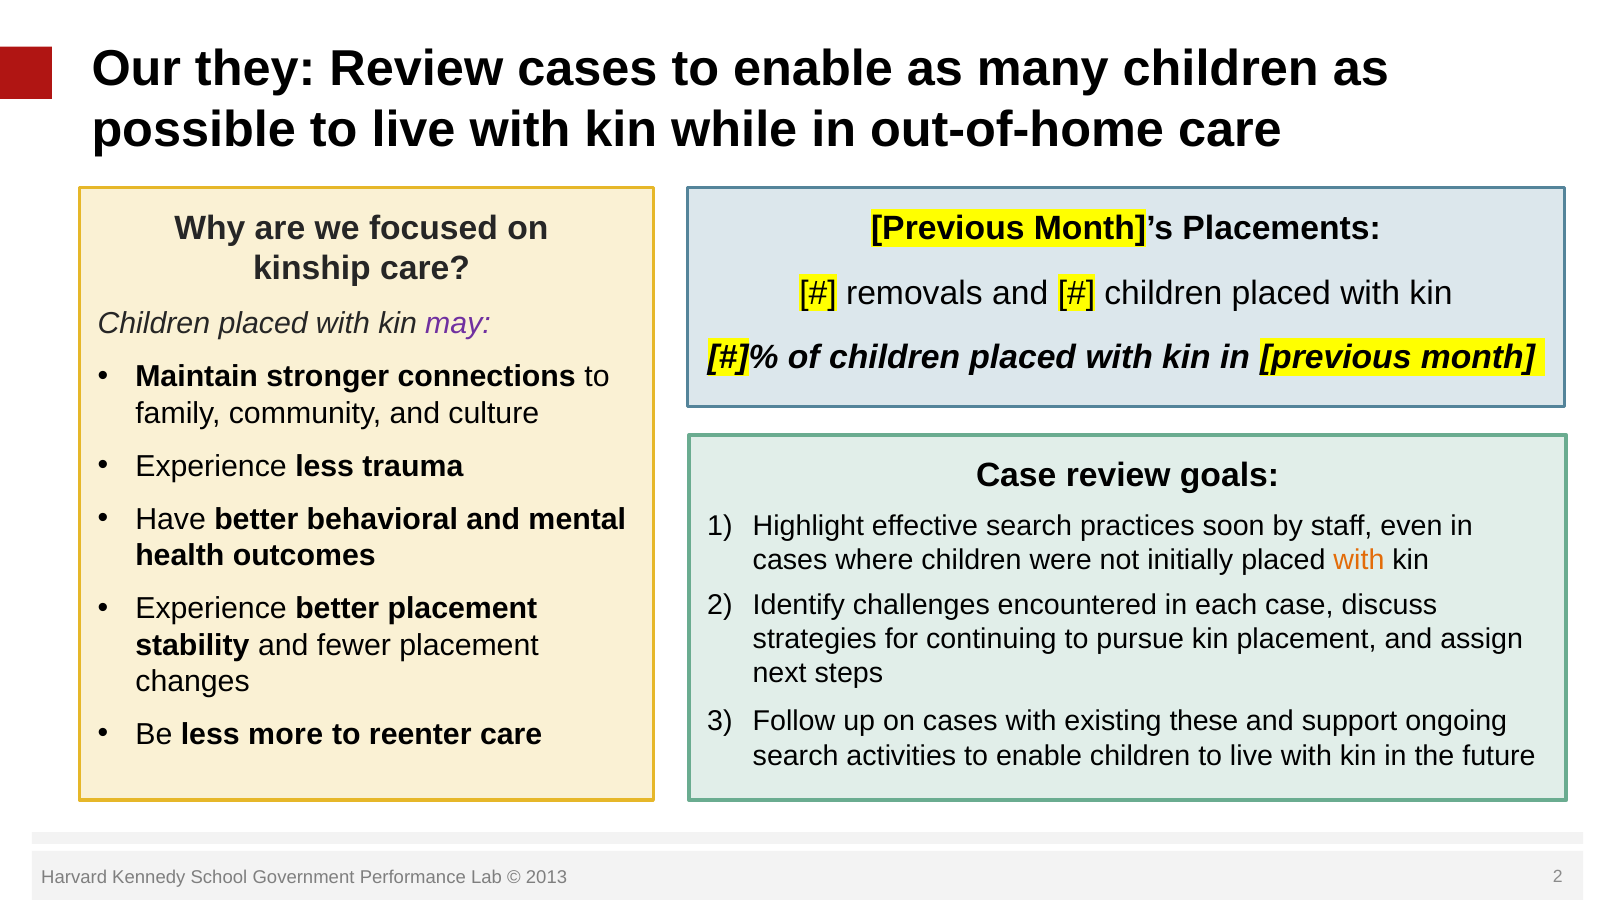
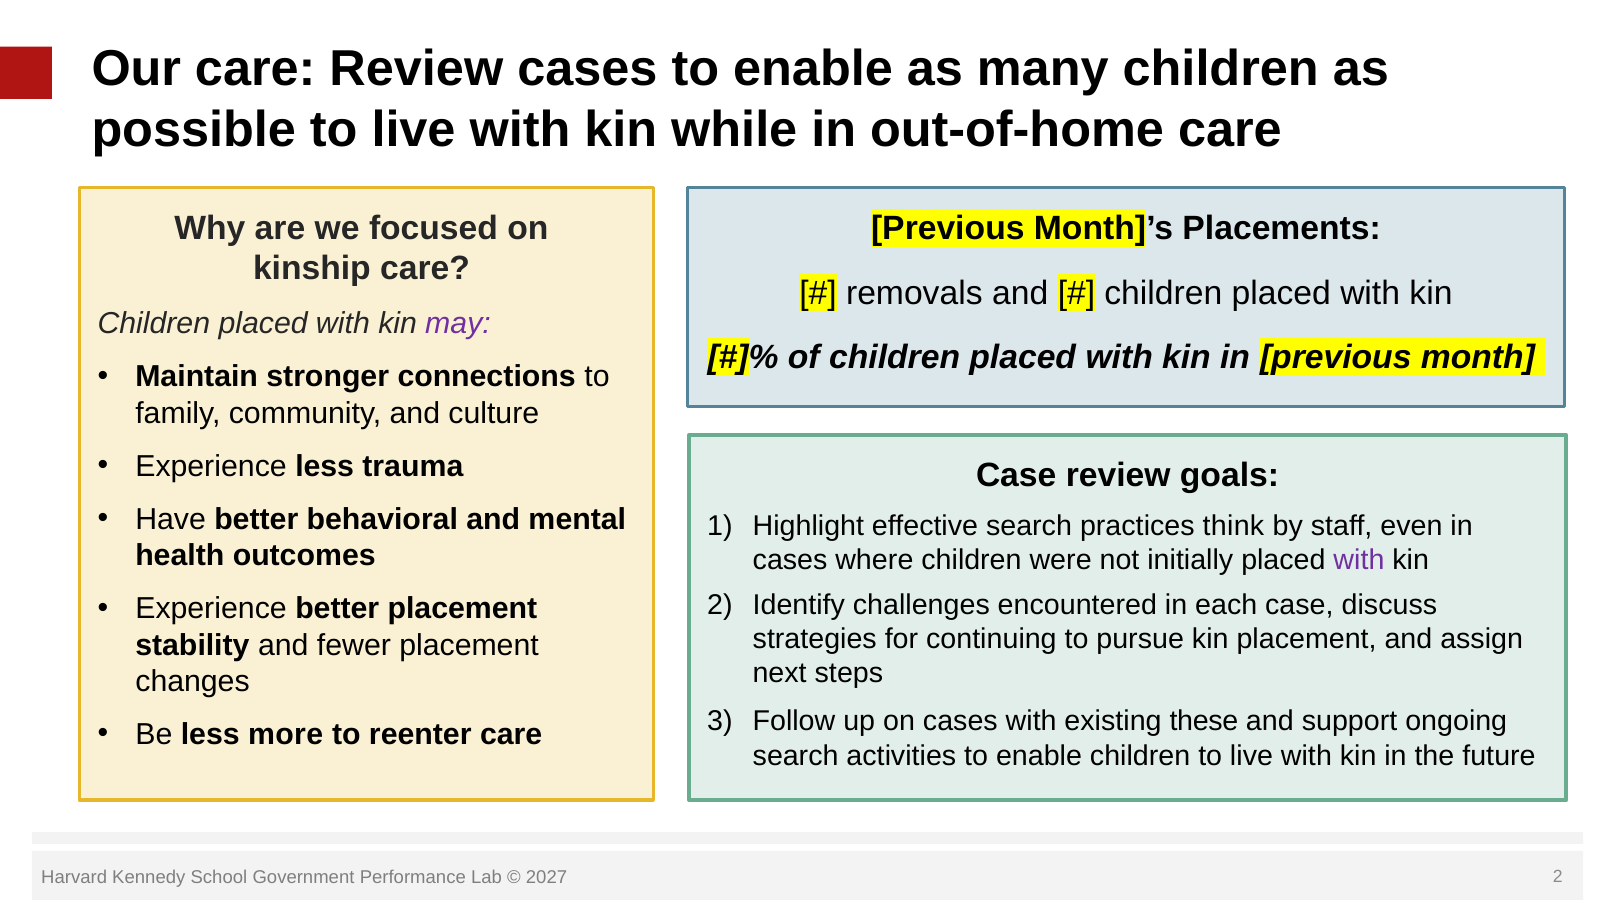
Our they: they -> care
soon: soon -> think
with at (1359, 561) colour: orange -> purple
2013: 2013 -> 2027
